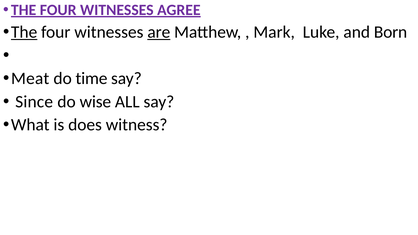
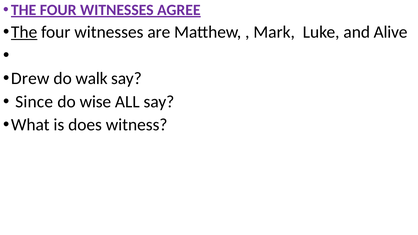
are underline: present -> none
Born: Born -> Alive
Meat: Meat -> Drew
time: time -> walk
